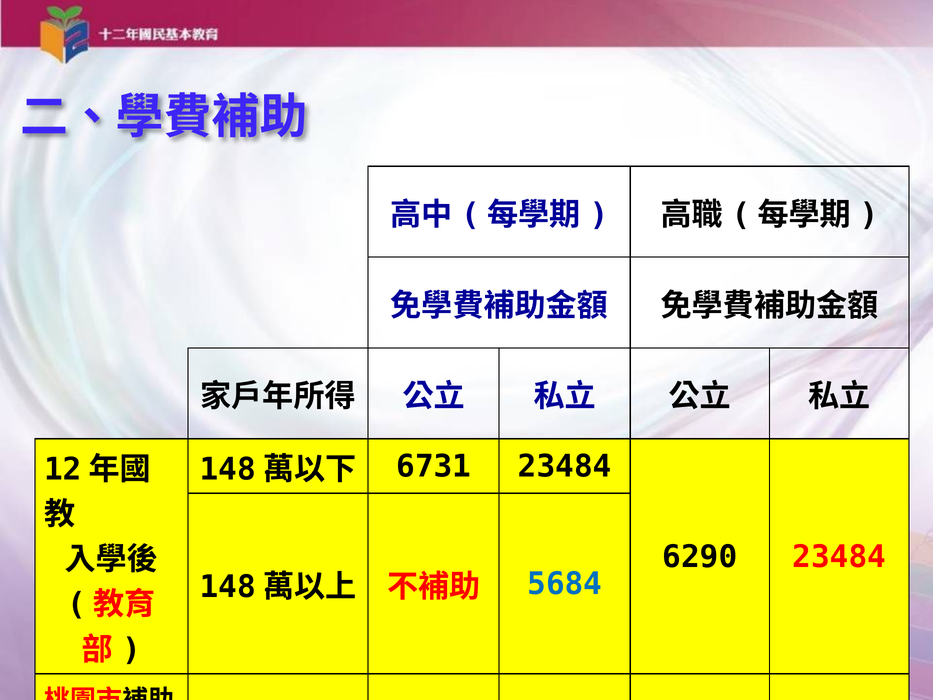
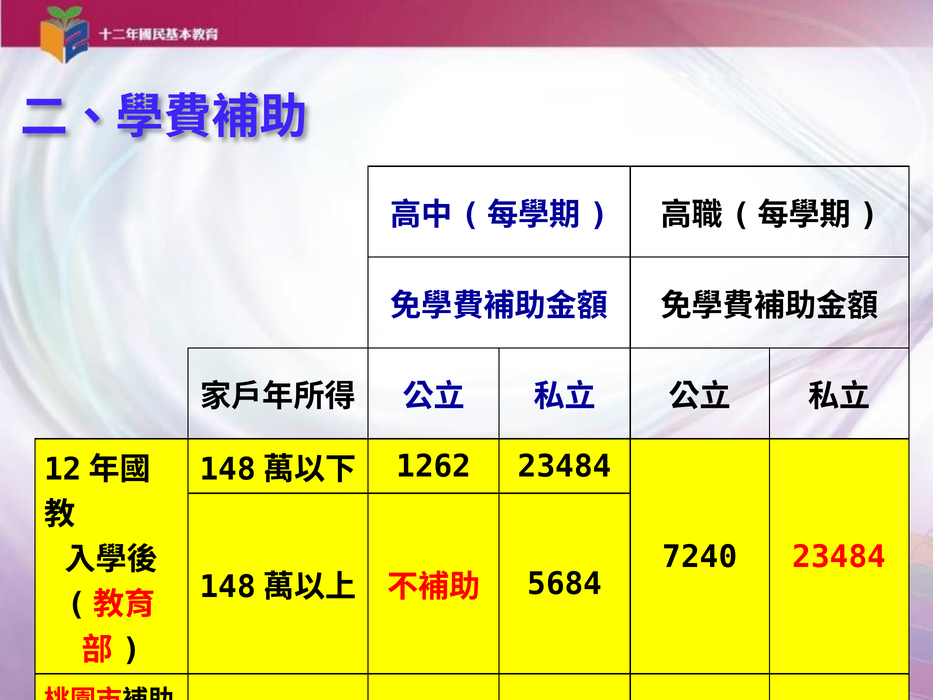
6731: 6731 -> 1262
6290: 6290 -> 7240
5684 colour: blue -> black
